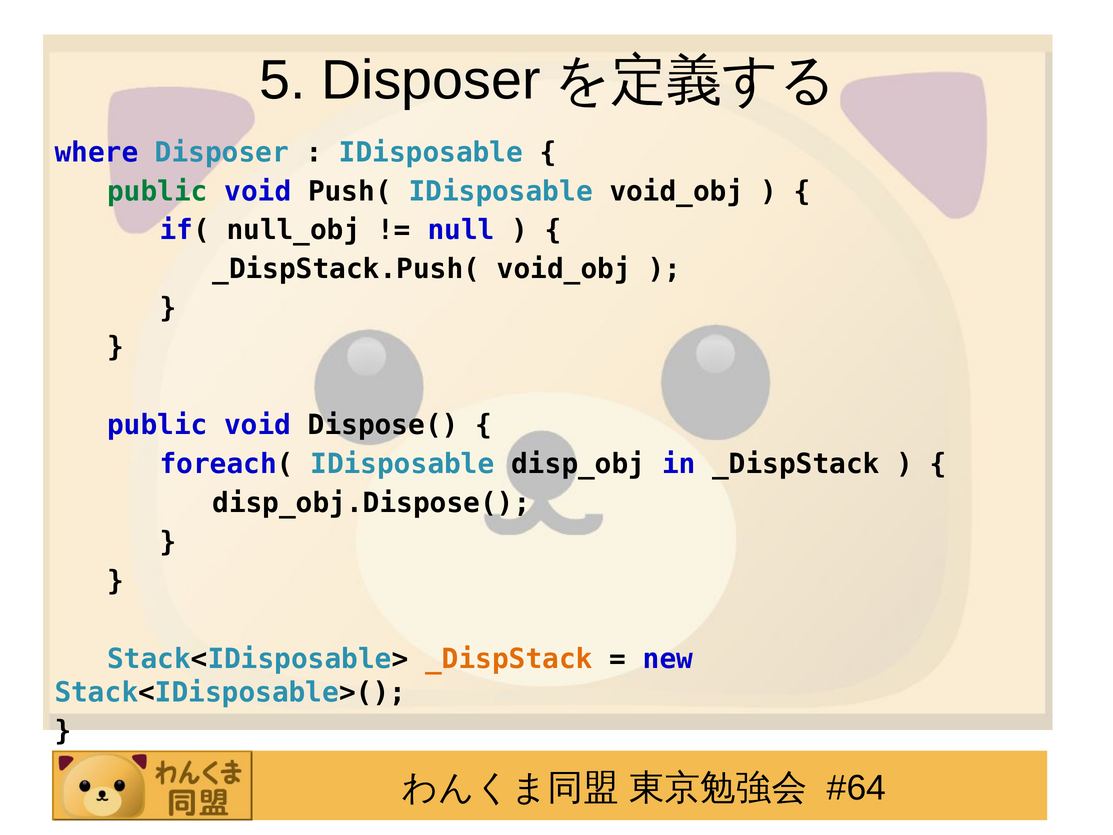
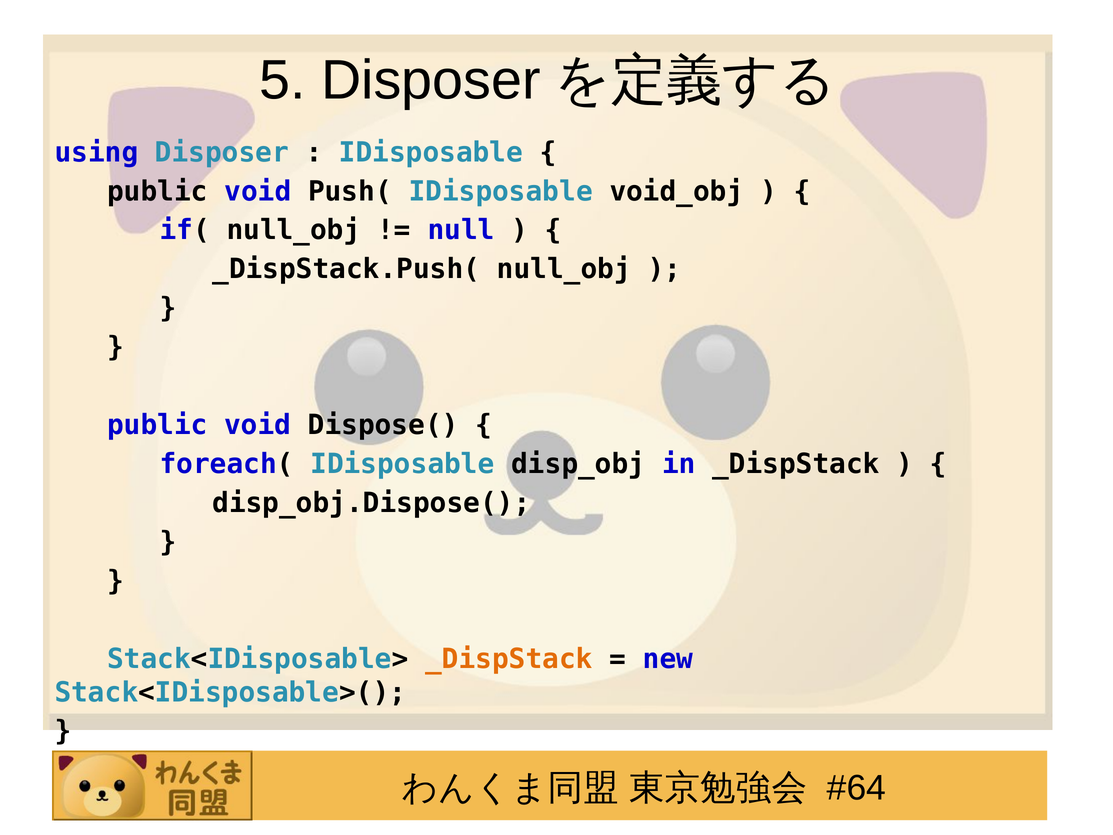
where: where -> using
public at (157, 191) colour: green -> black
_DispStack.Push( void_obj: void_obj -> null_obj
